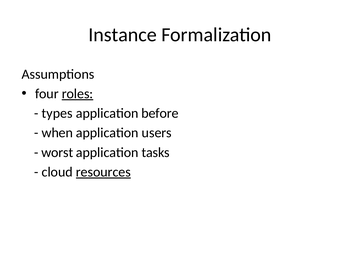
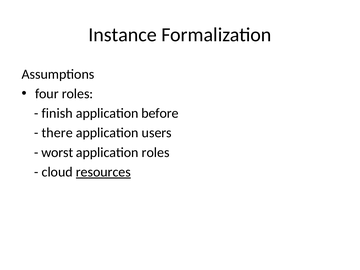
roles at (77, 94) underline: present -> none
types: types -> finish
when: when -> there
application tasks: tasks -> roles
